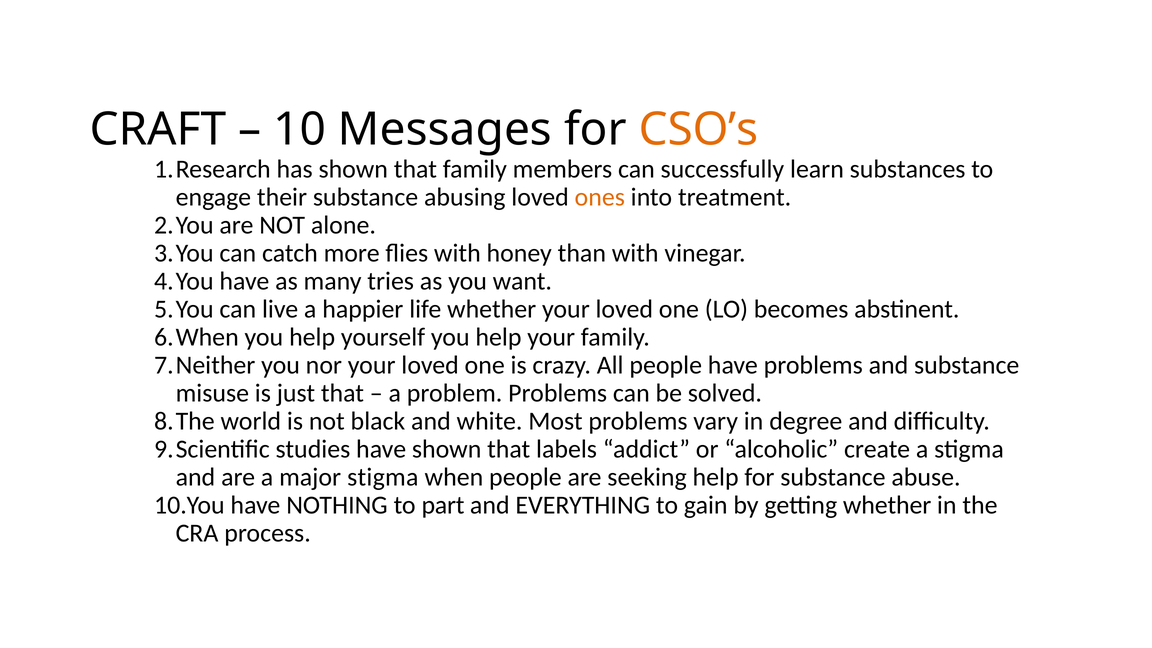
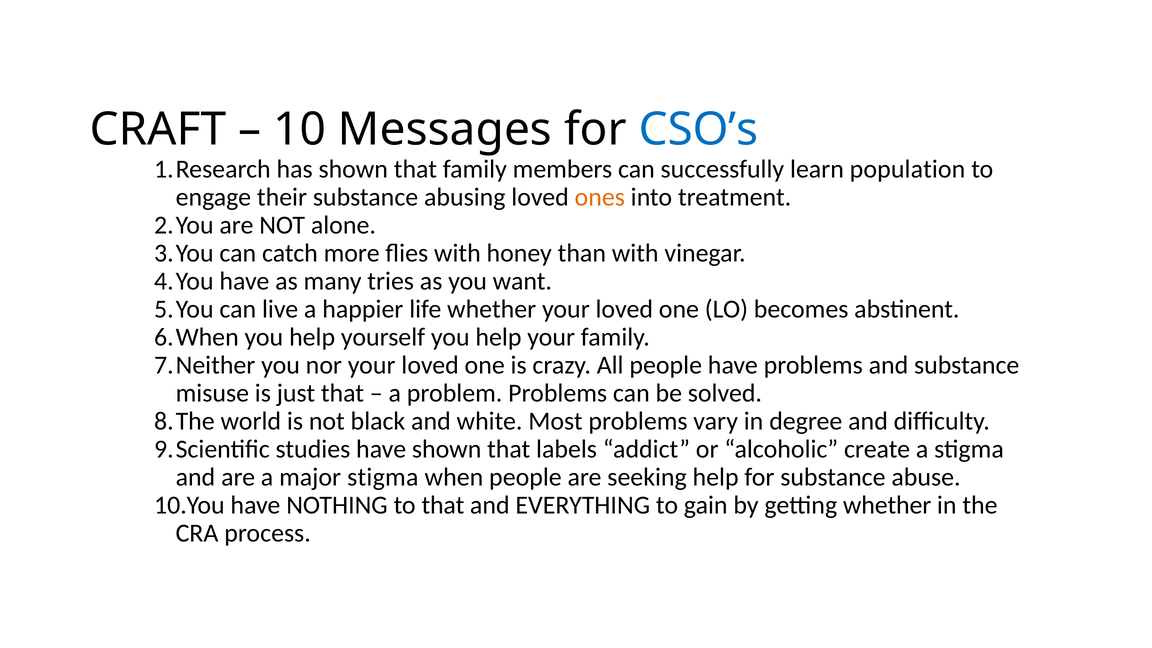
CSO’s colour: orange -> blue
substances: substances -> population
to part: part -> that
